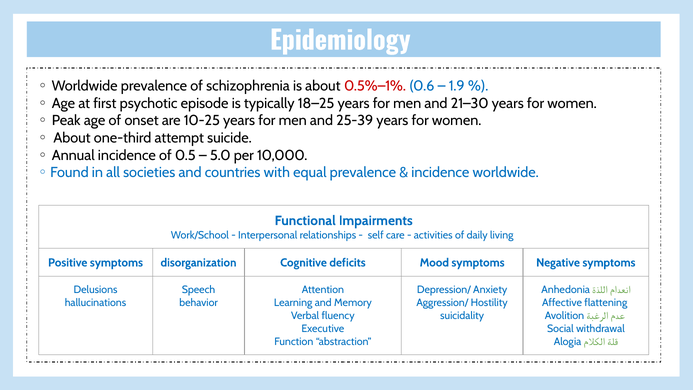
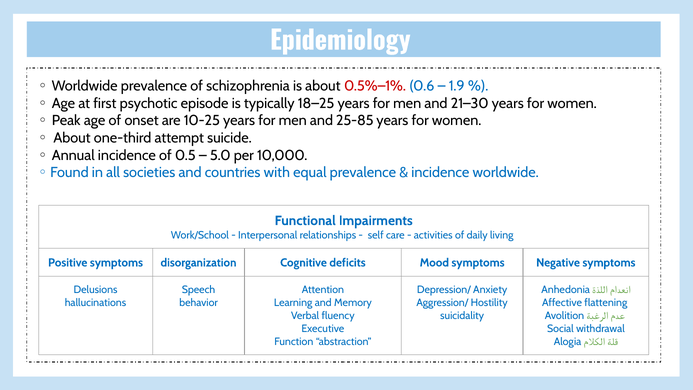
25-39: 25-39 -> 25-85
